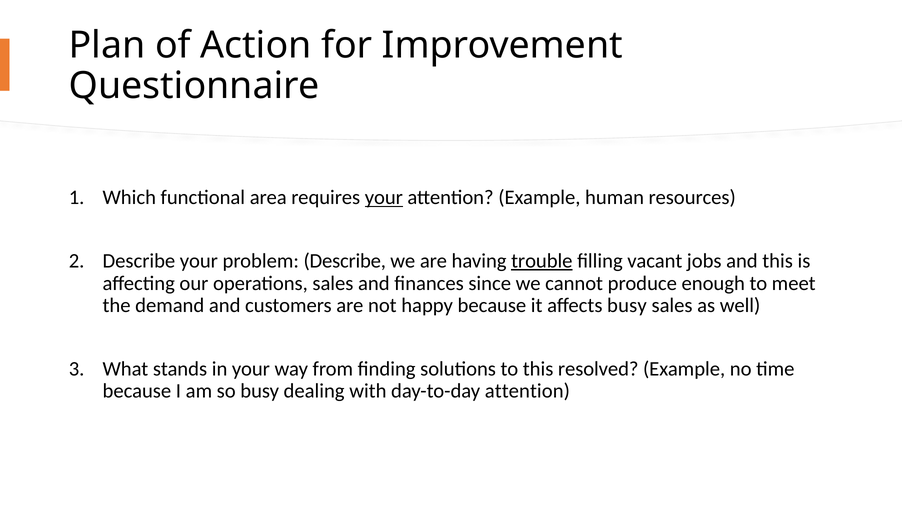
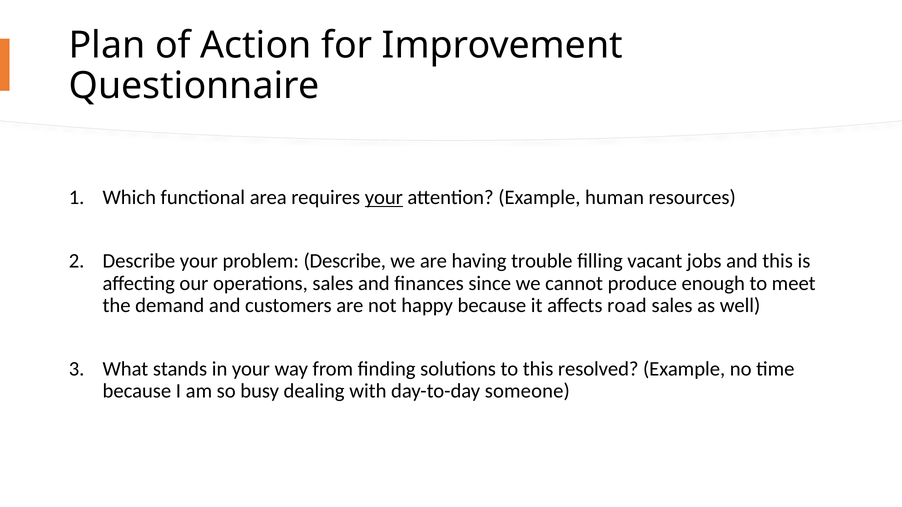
trouble underline: present -> none
affects busy: busy -> road
day-to-day attention: attention -> someone
